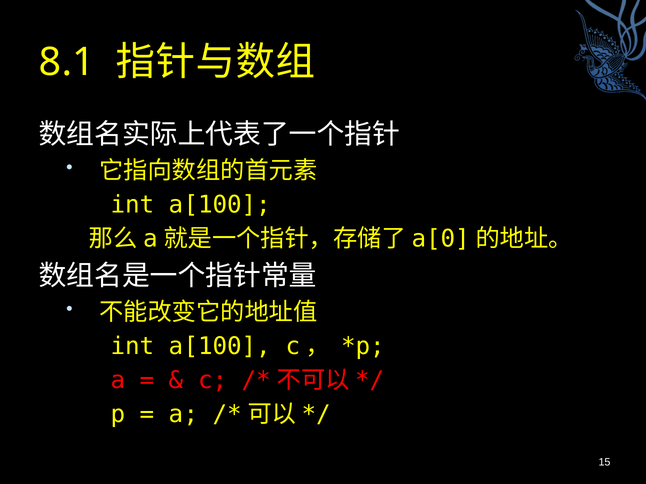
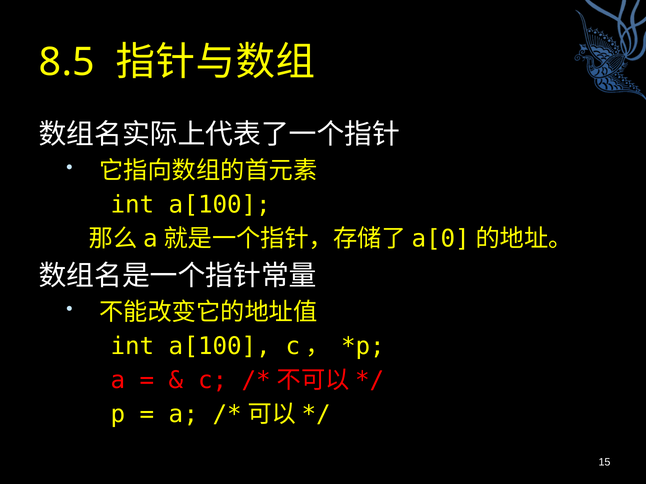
8.1: 8.1 -> 8.5
